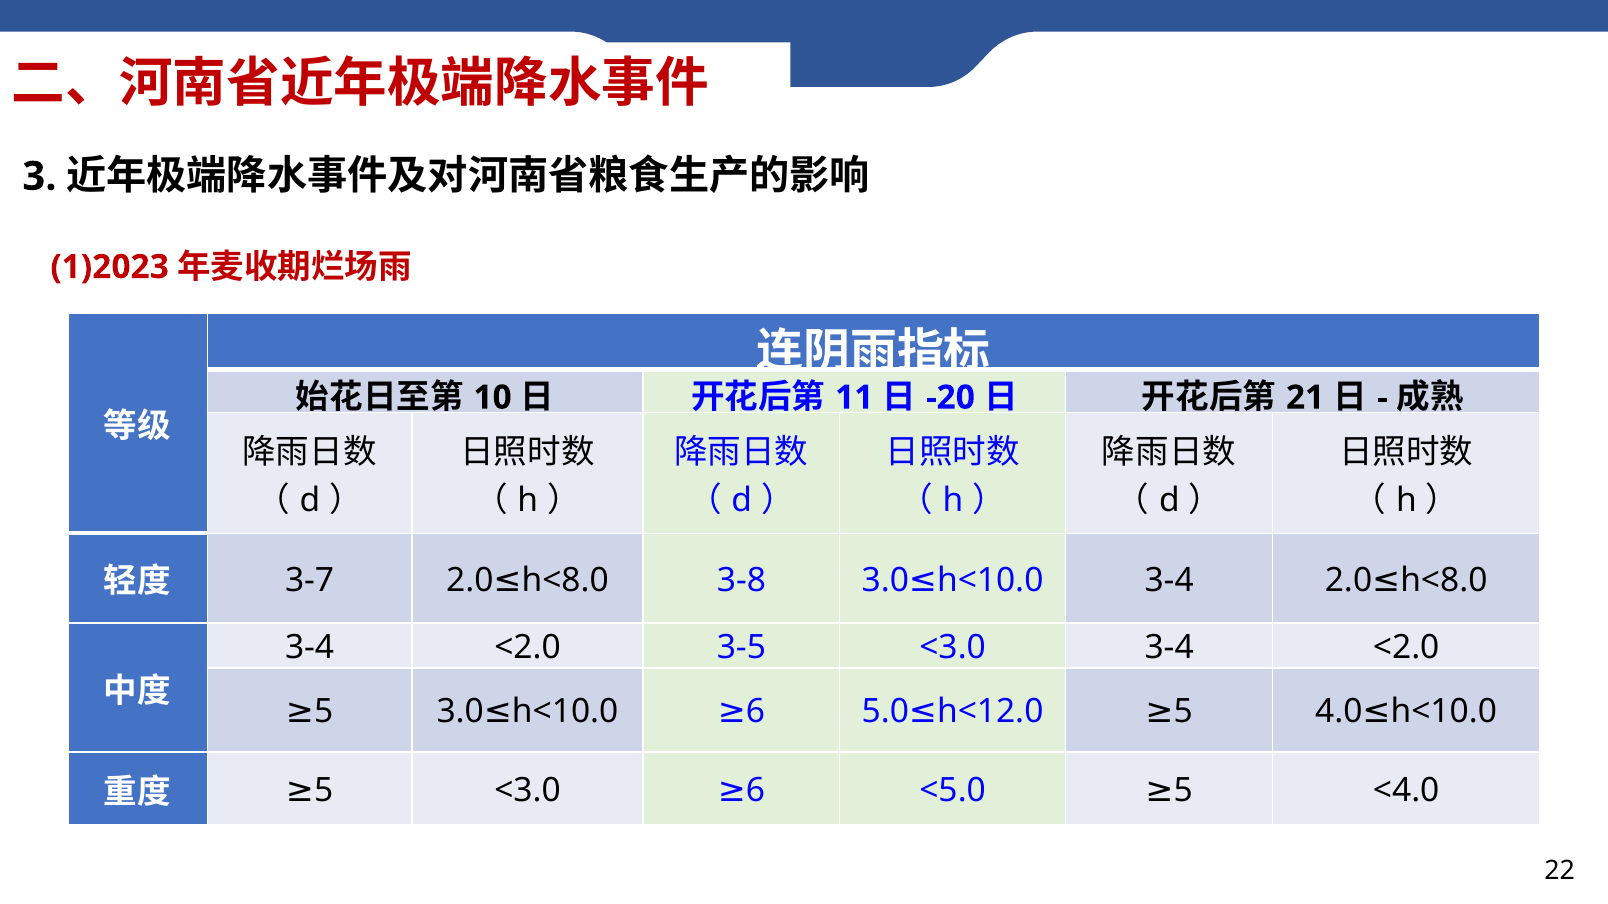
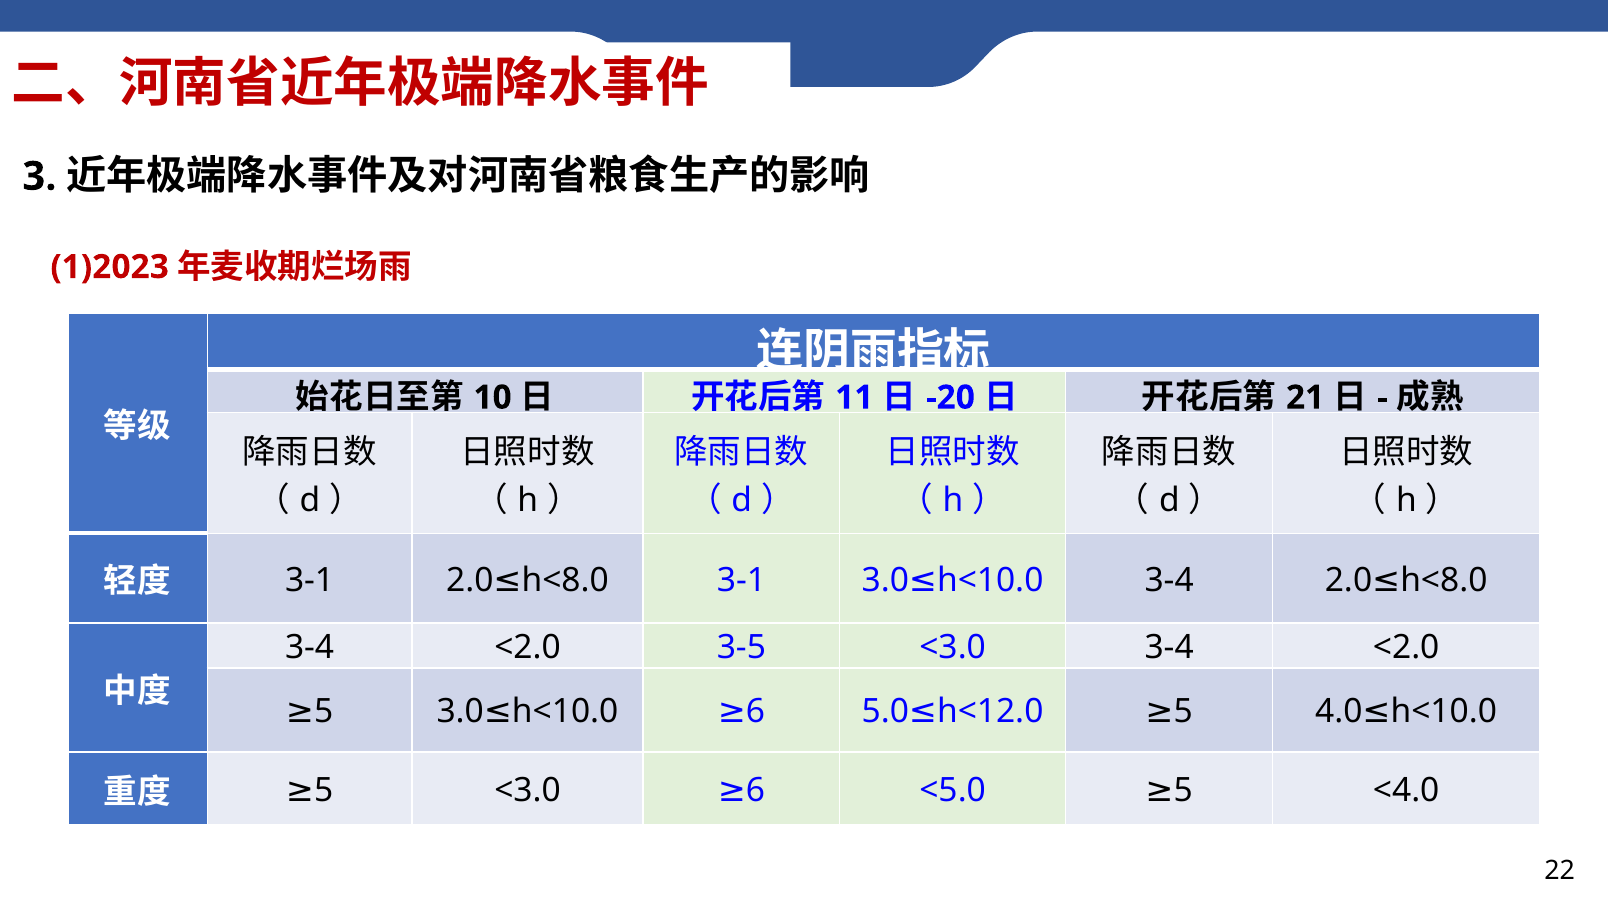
3-8 at (741, 580): 3-8 -> 3-1
3-7 at (310, 580): 3-7 -> 3-1
